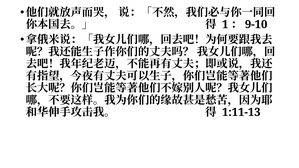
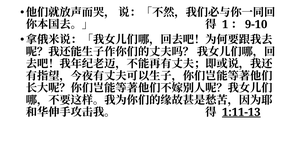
1:11-13 underline: none -> present
